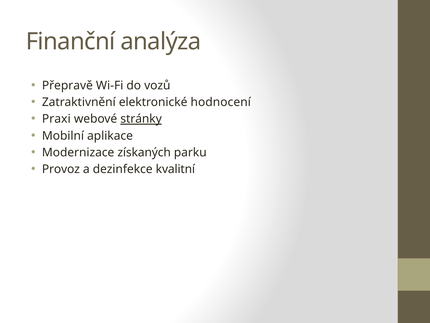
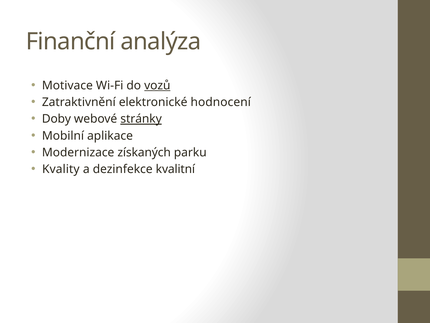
Přepravě: Přepravě -> Motivace
vozů underline: none -> present
Praxi: Praxi -> Doby
Provoz: Provoz -> Kvality
